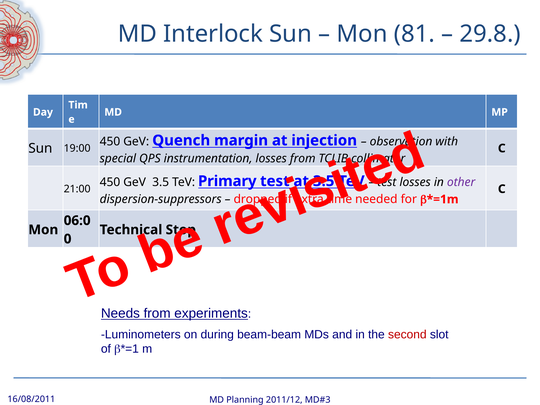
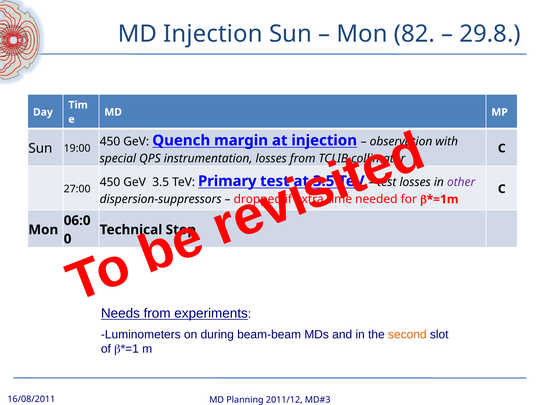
MD Interlock: Interlock -> Injection
81: 81 -> 82
21:00: 21:00 -> 27:00
second colour: red -> orange
